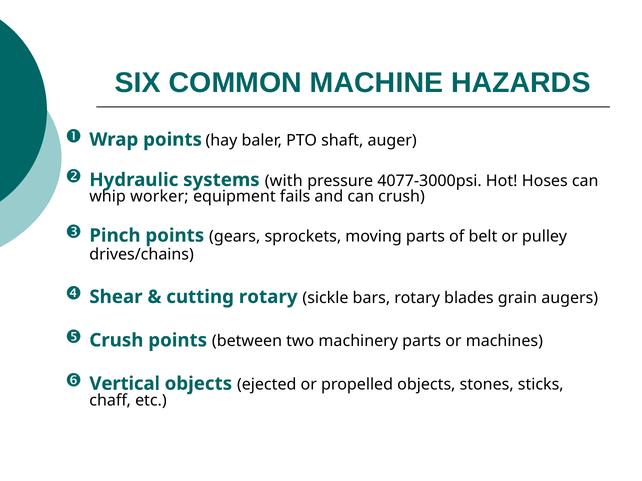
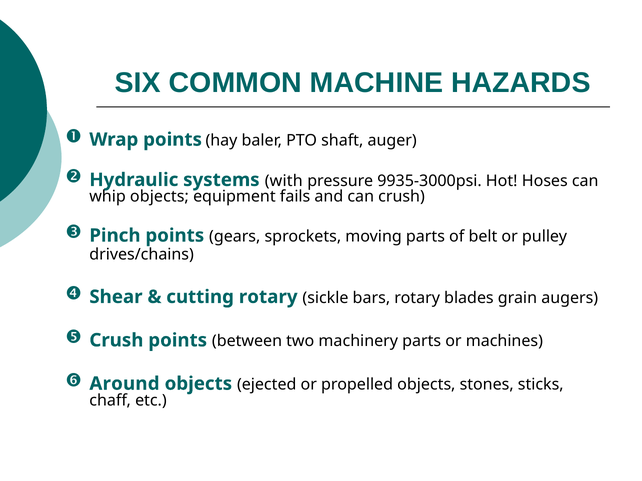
4077-3000psi: 4077-3000psi -> 9935-3000psi
whip worker: worker -> objects
Vertical: Vertical -> Around
